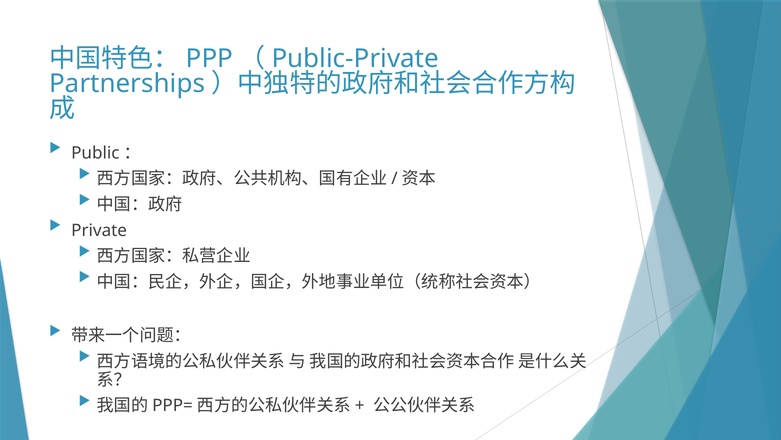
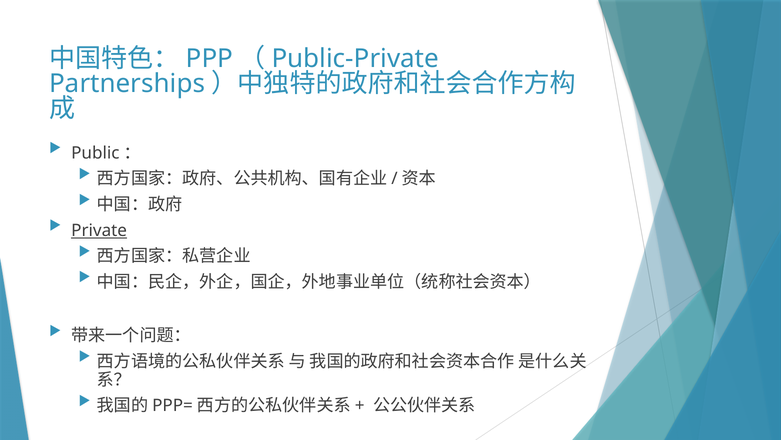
Private underline: none -> present
